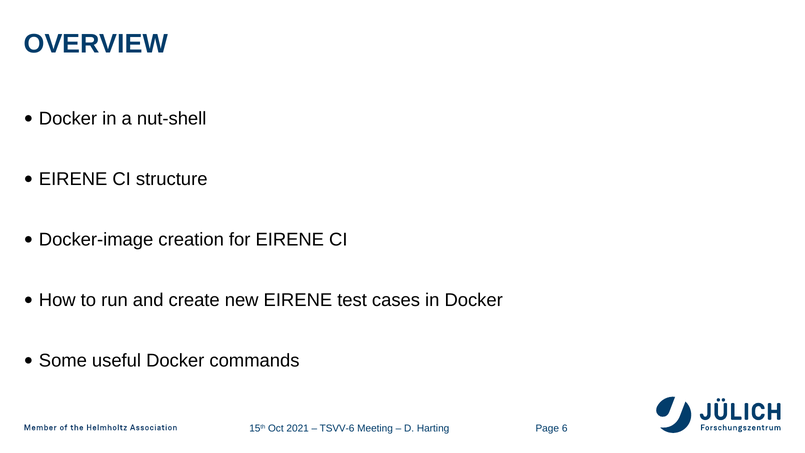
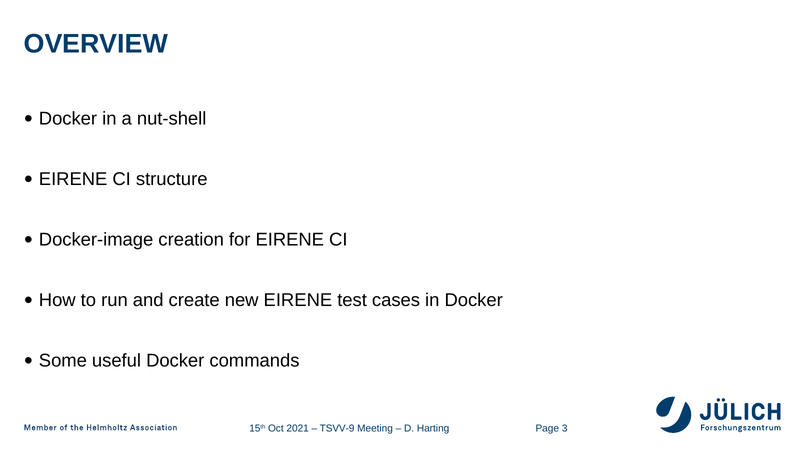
TSVV-6: TSVV-6 -> TSVV-9
6: 6 -> 3
